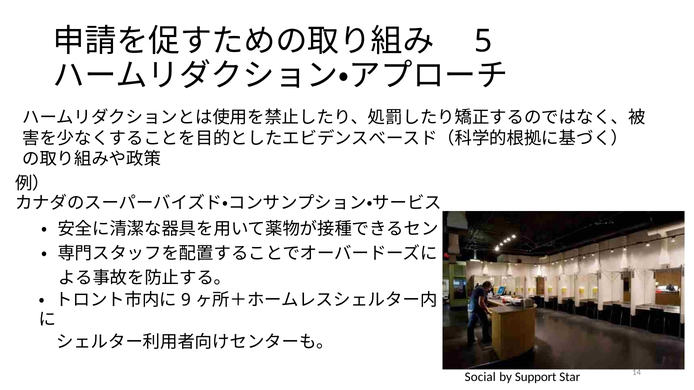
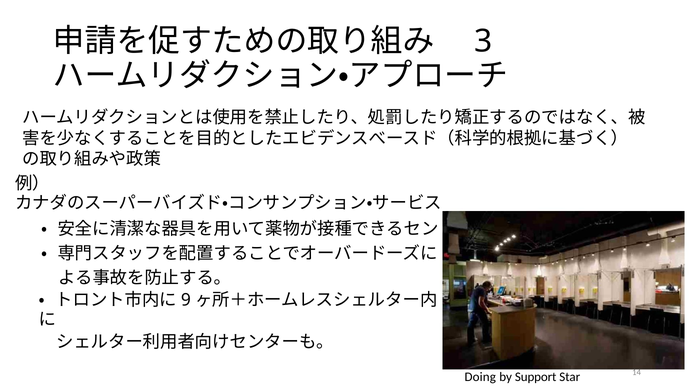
5: 5 -> 3
Social: Social -> Doing
